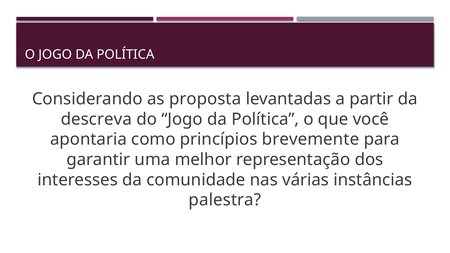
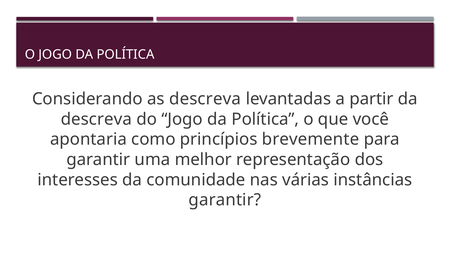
as proposta: proposta -> descreva
palestra at (225, 200): palestra -> garantir
